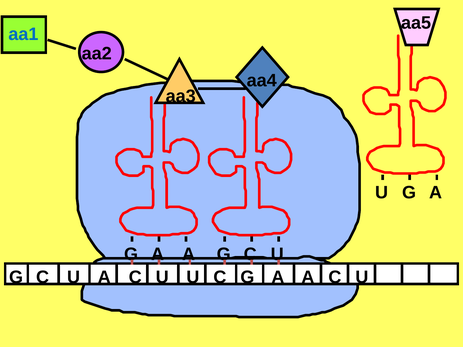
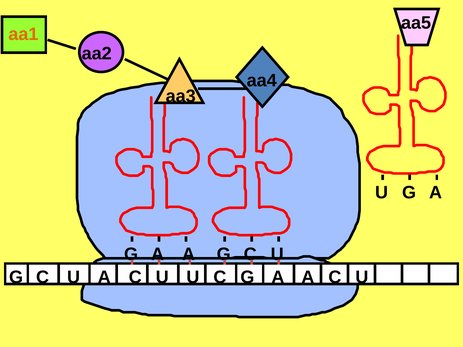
aa1 colour: blue -> orange
